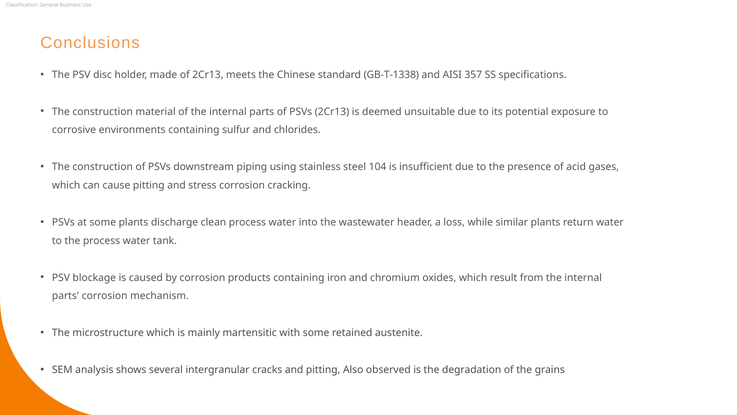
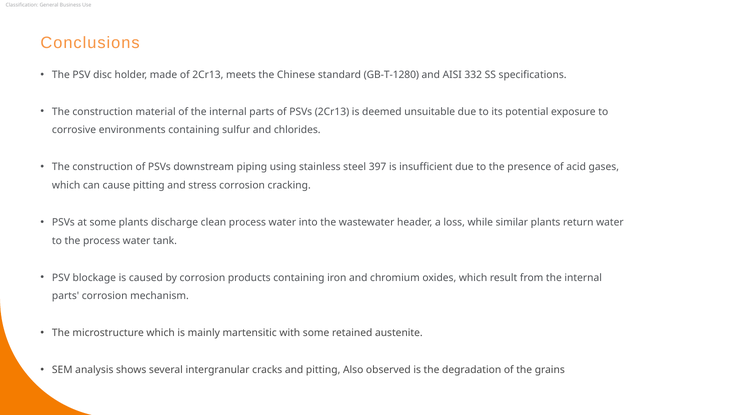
GB-T-1338: GB-T-1338 -> GB-T-1280
357: 357 -> 332
104: 104 -> 397
